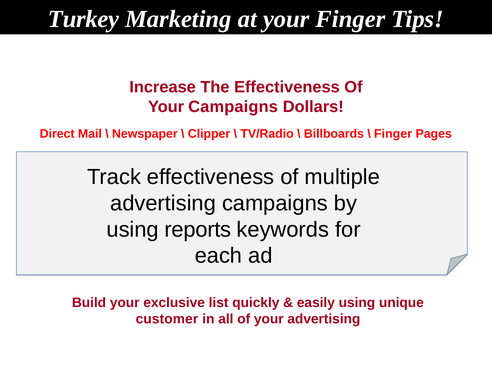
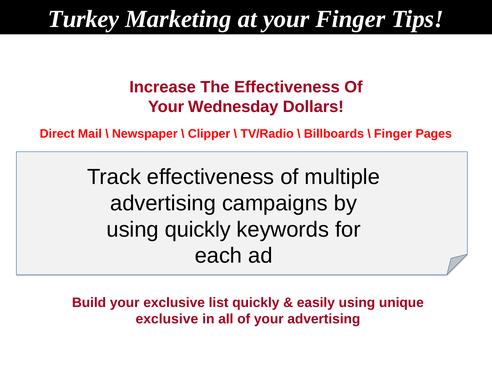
Your Campaigns: Campaigns -> Wednesday
using reports: reports -> quickly
customer at (167, 319): customer -> exclusive
